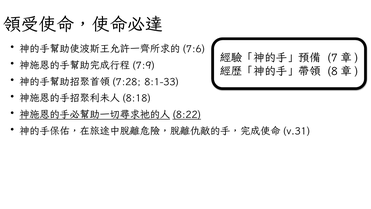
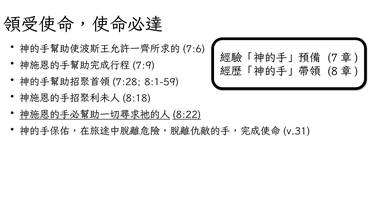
8:1-33: 8:1-33 -> 8:1-59
